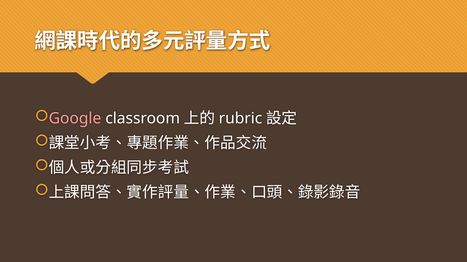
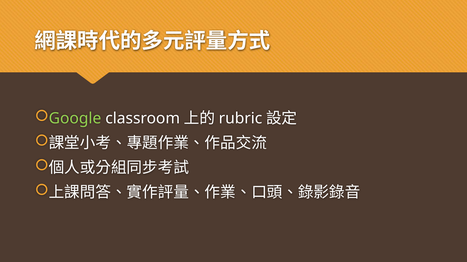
Google colour: pink -> light green
